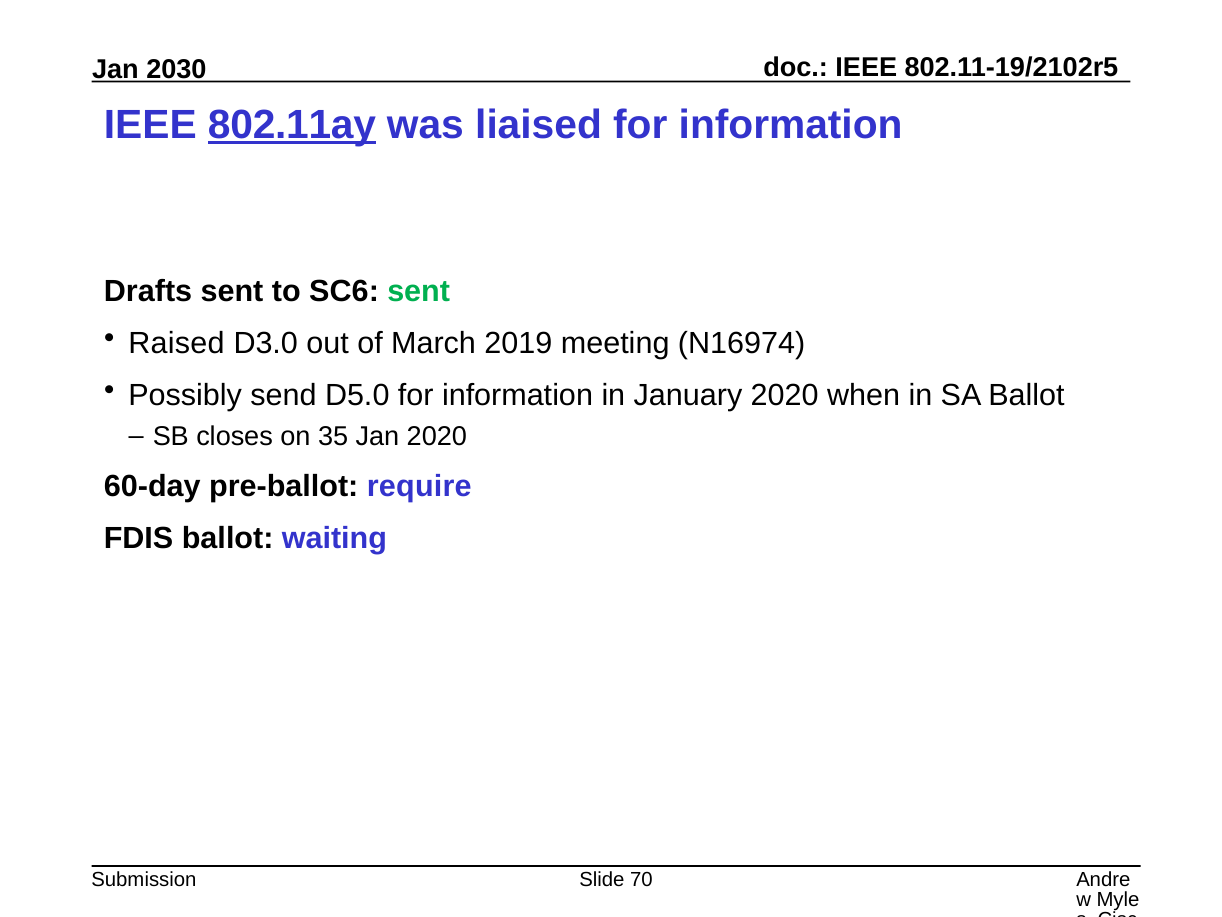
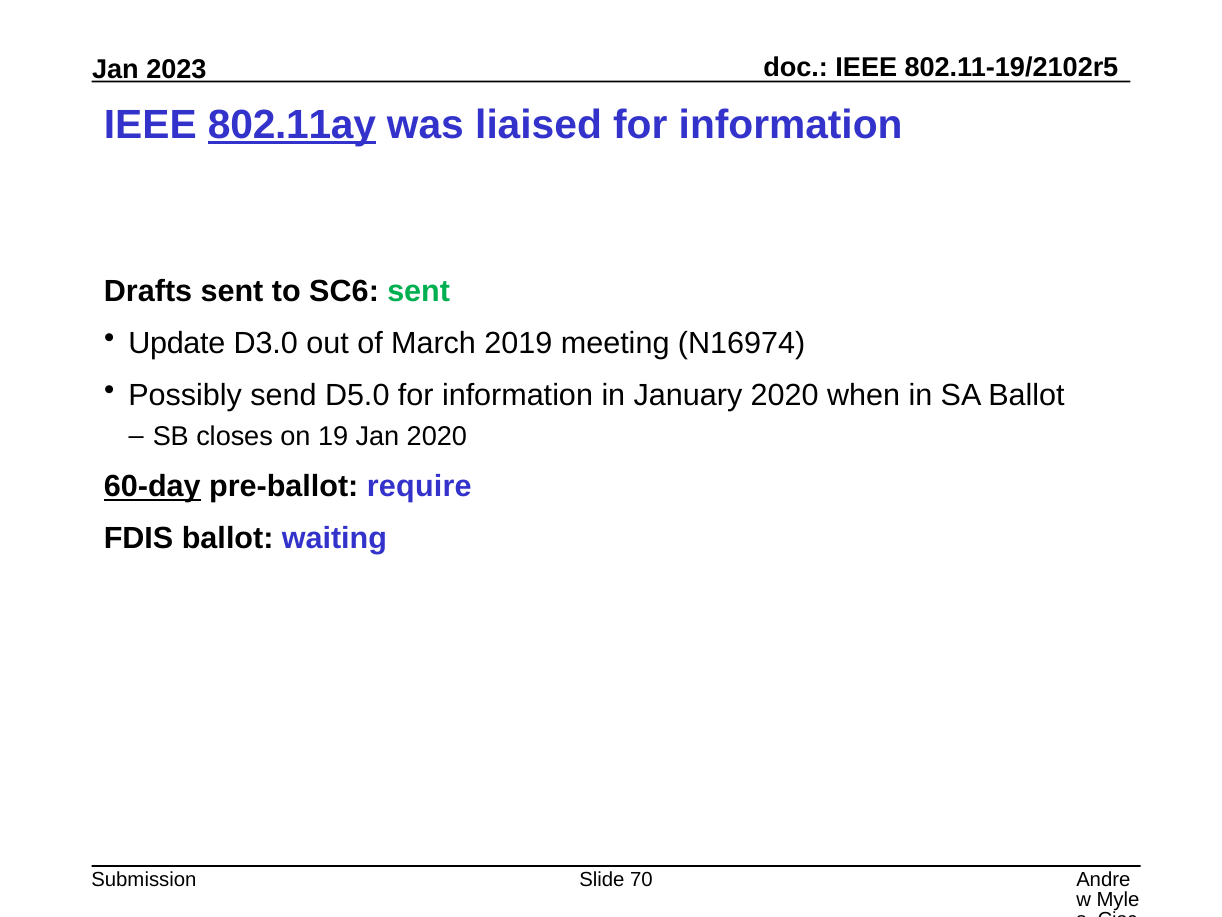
2030: 2030 -> 2023
Raised: Raised -> Update
35: 35 -> 19
60-day underline: none -> present
